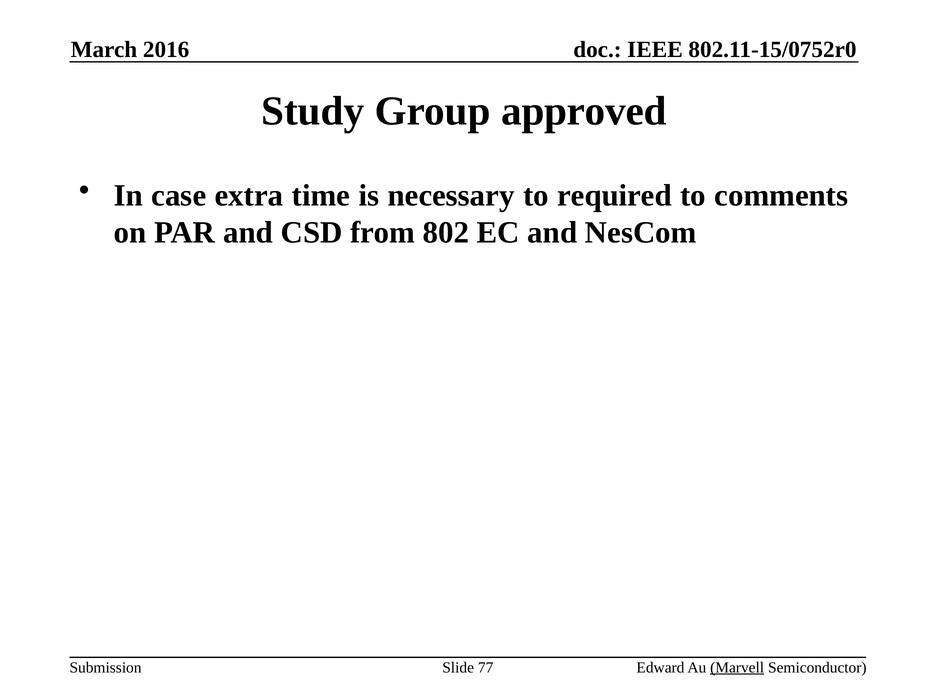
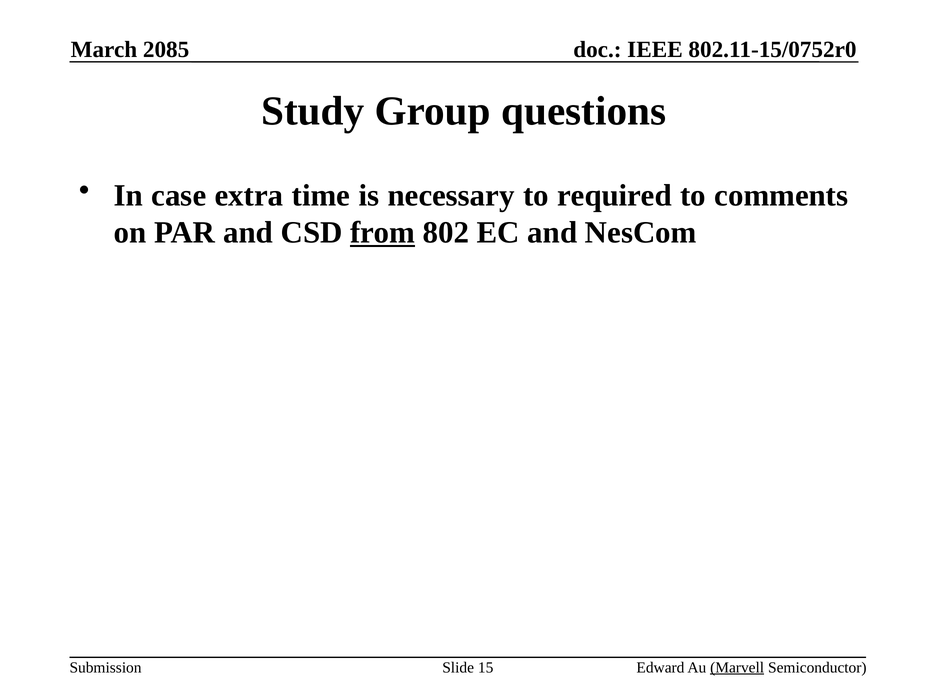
2016: 2016 -> 2085
approved: approved -> questions
from underline: none -> present
77: 77 -> 15
